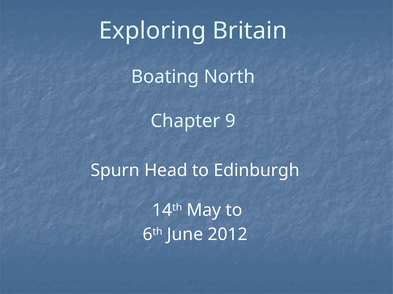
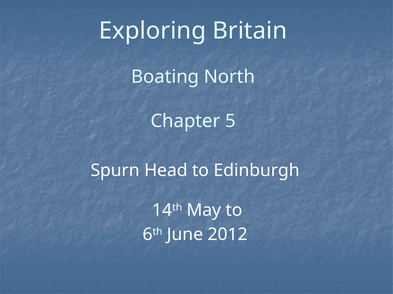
9: 9 -> 5
